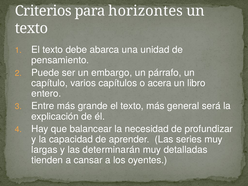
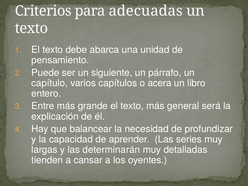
horizontes: horizontes -> adecuadas
embargo: embargo -> siguiente
